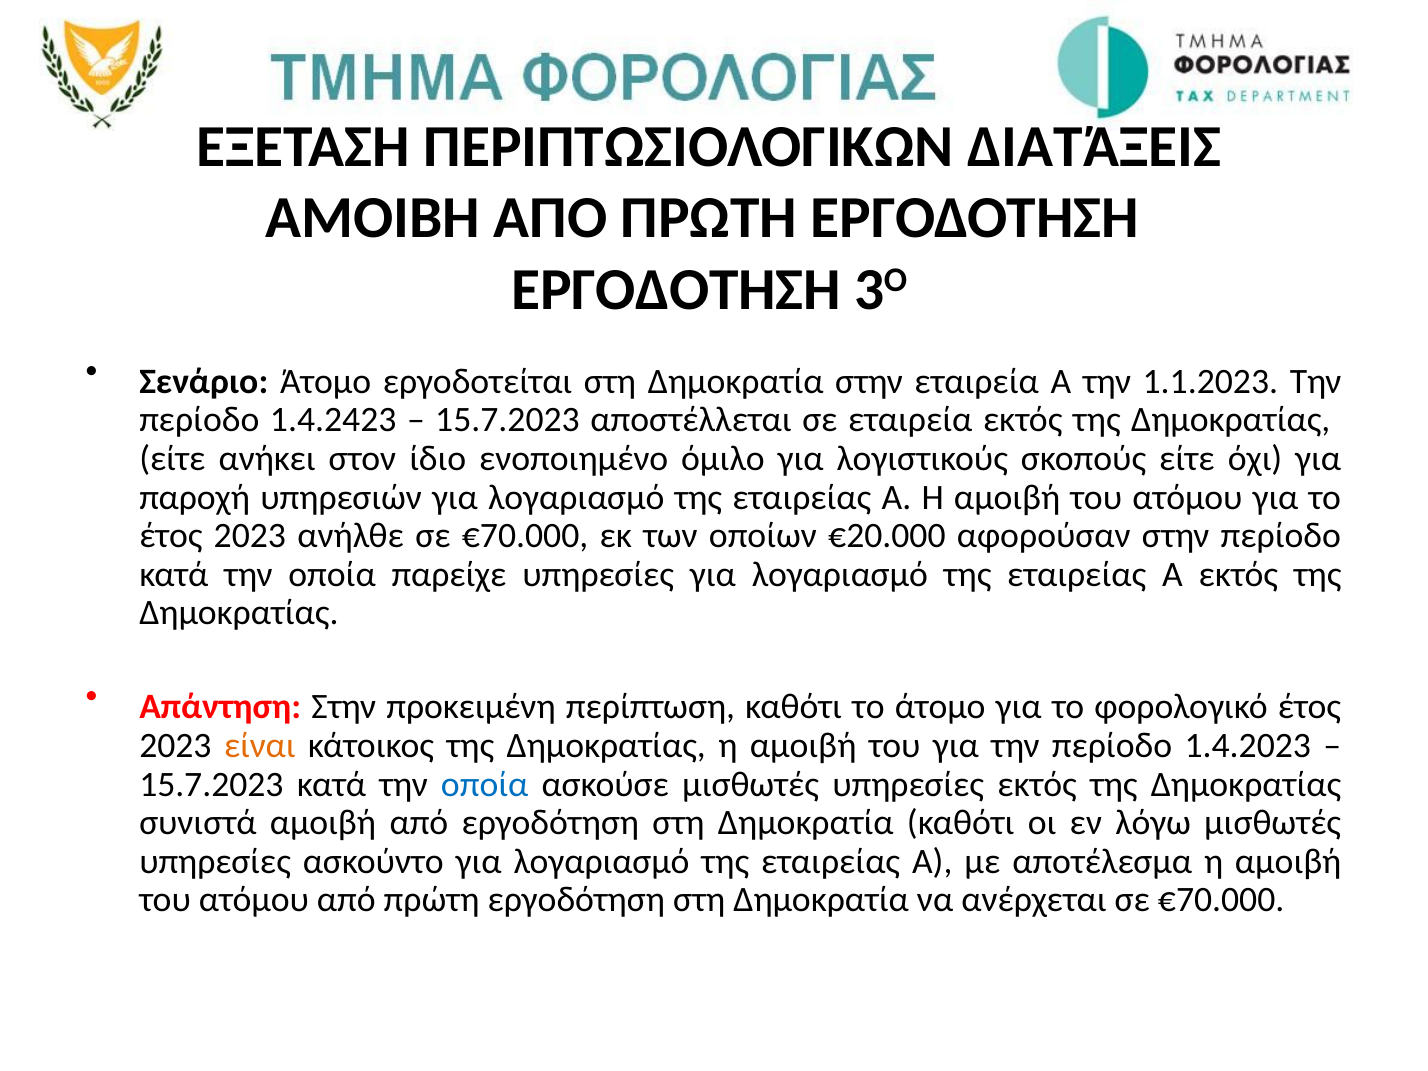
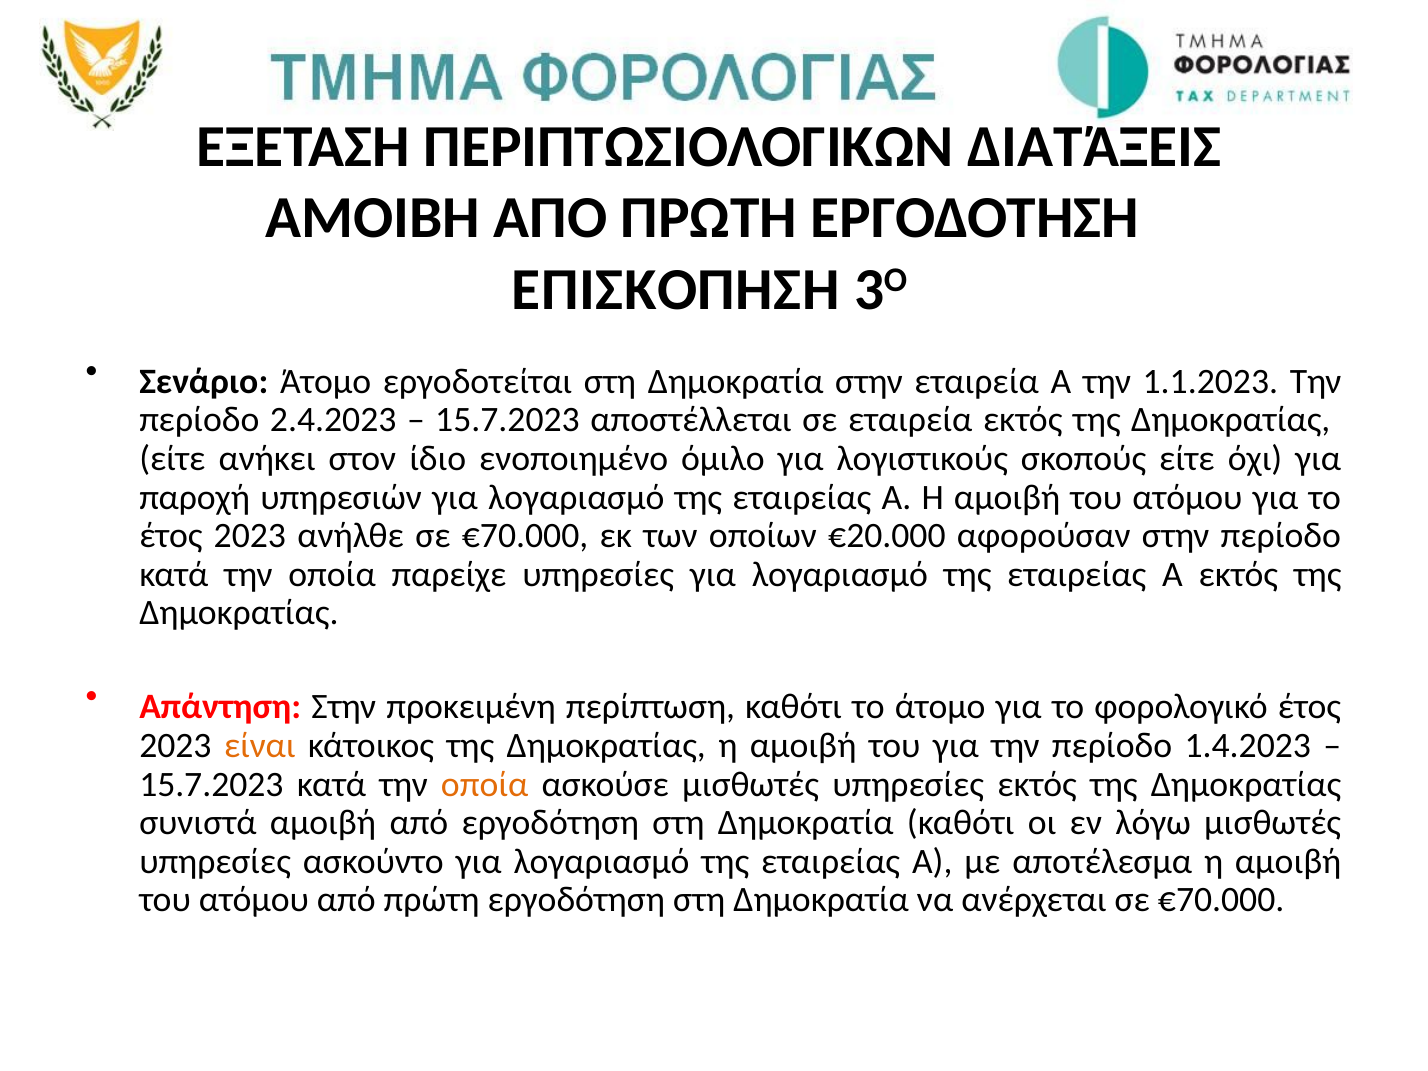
ΕΡΓΟΔΟΤΗΣΗ at (676, 290): ΕΡΓΟΔΟΤΗΣΗ -> ΕΠΙΣΚΟΠΗΣΗ
1.4.2423: 1.4.2423 -> 2.4.2023
οποία at (485, 784) colour: blue -> orange
